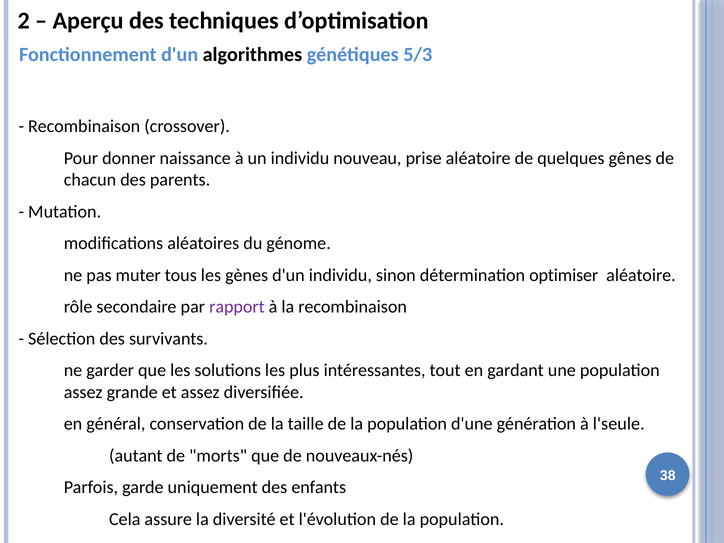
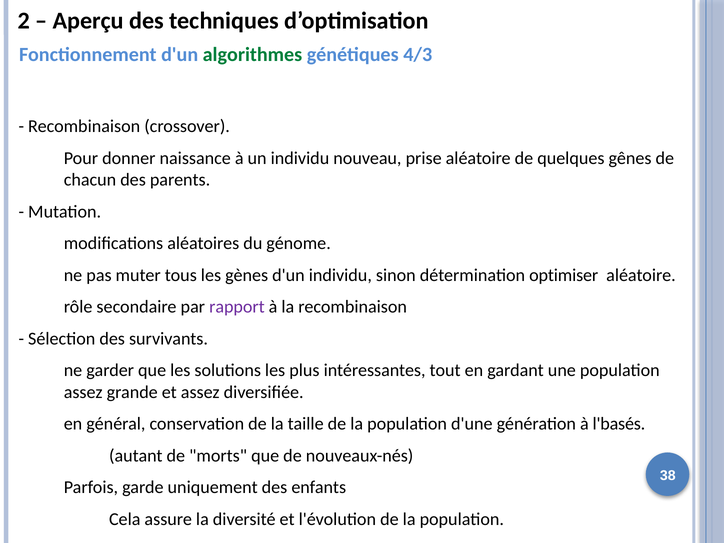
algorithmes colour: black -> green
5/3: 5/3 -> 4/3
l'seule: l'seule -> l'basés
